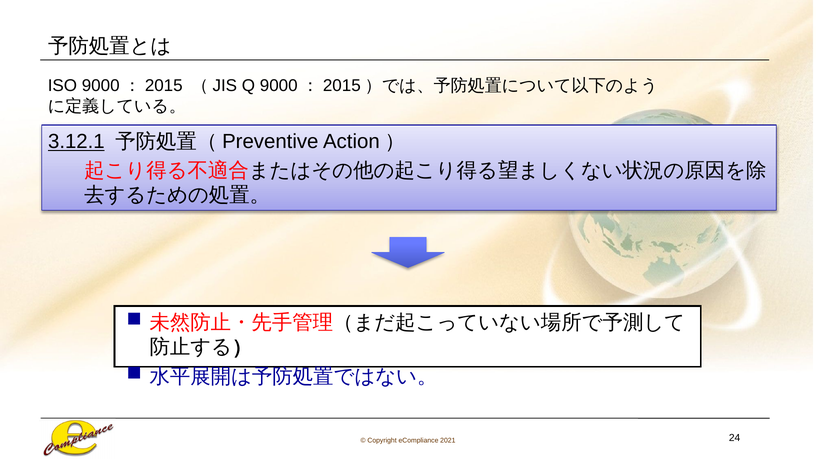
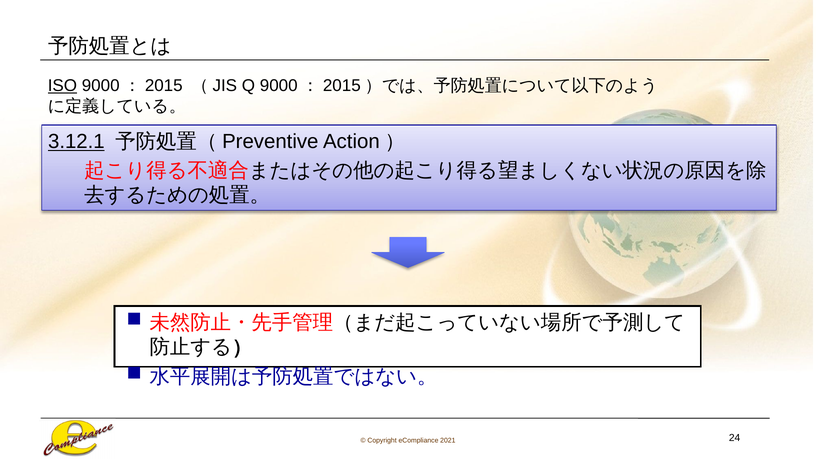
ISO underline: none -> present
